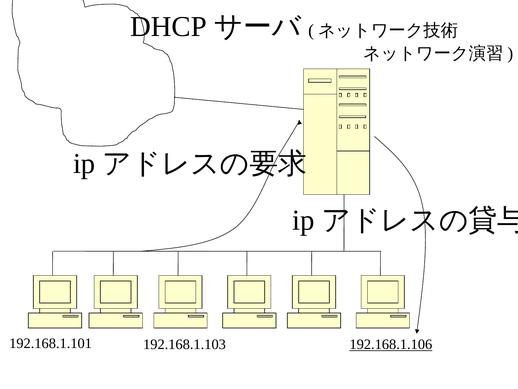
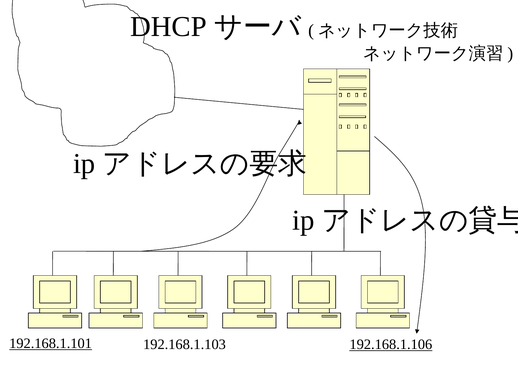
192.168.1.101 underline: none -> present
